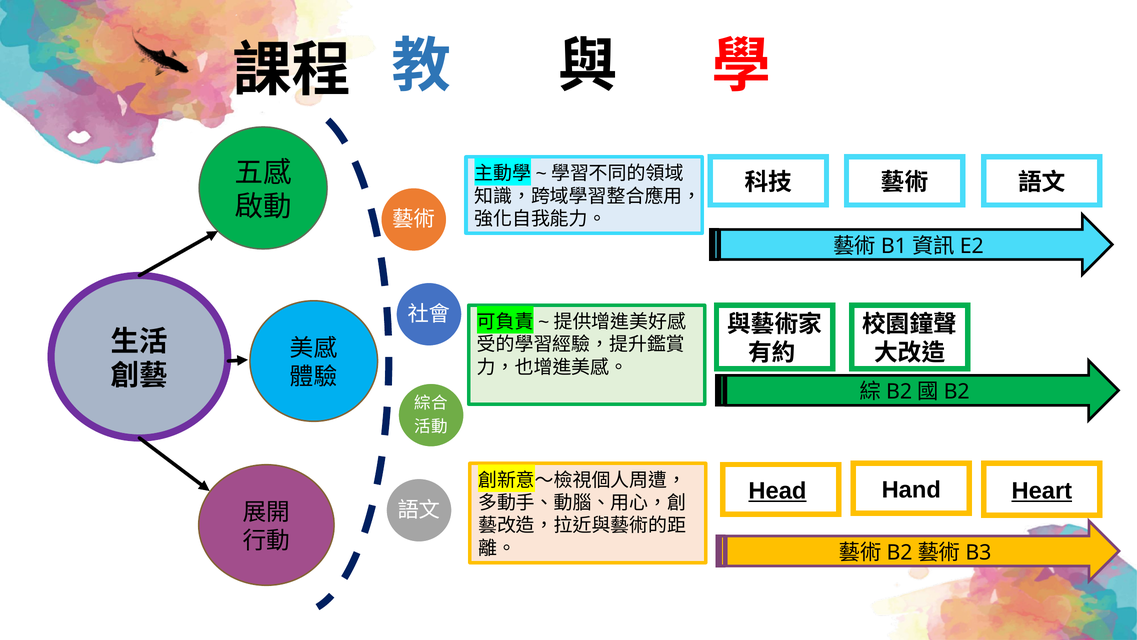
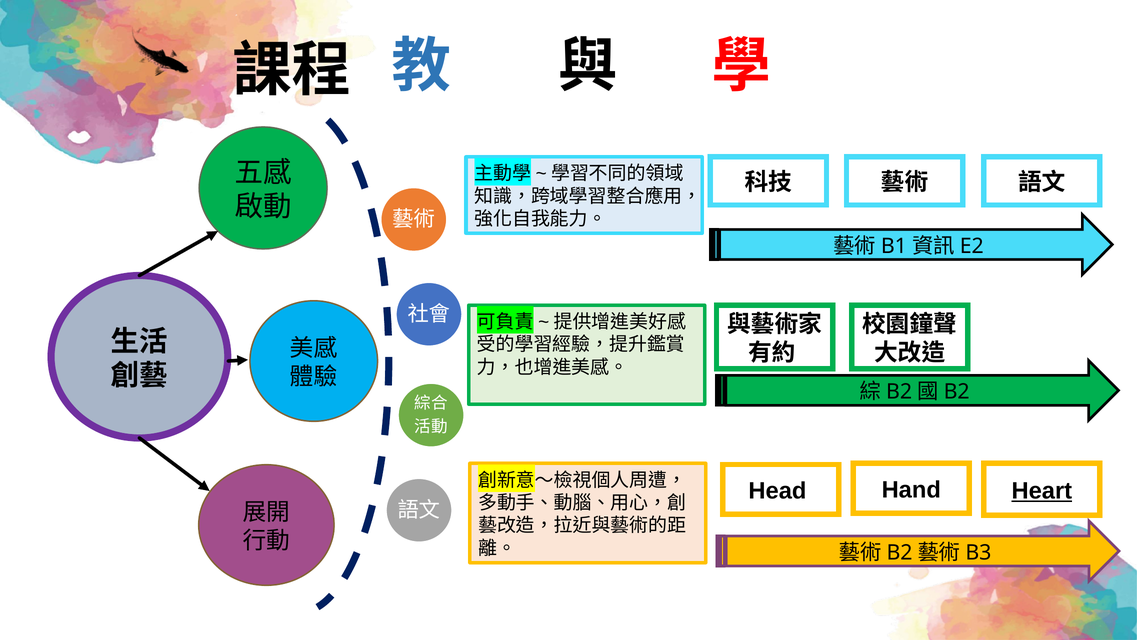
Head underline: present -> none
